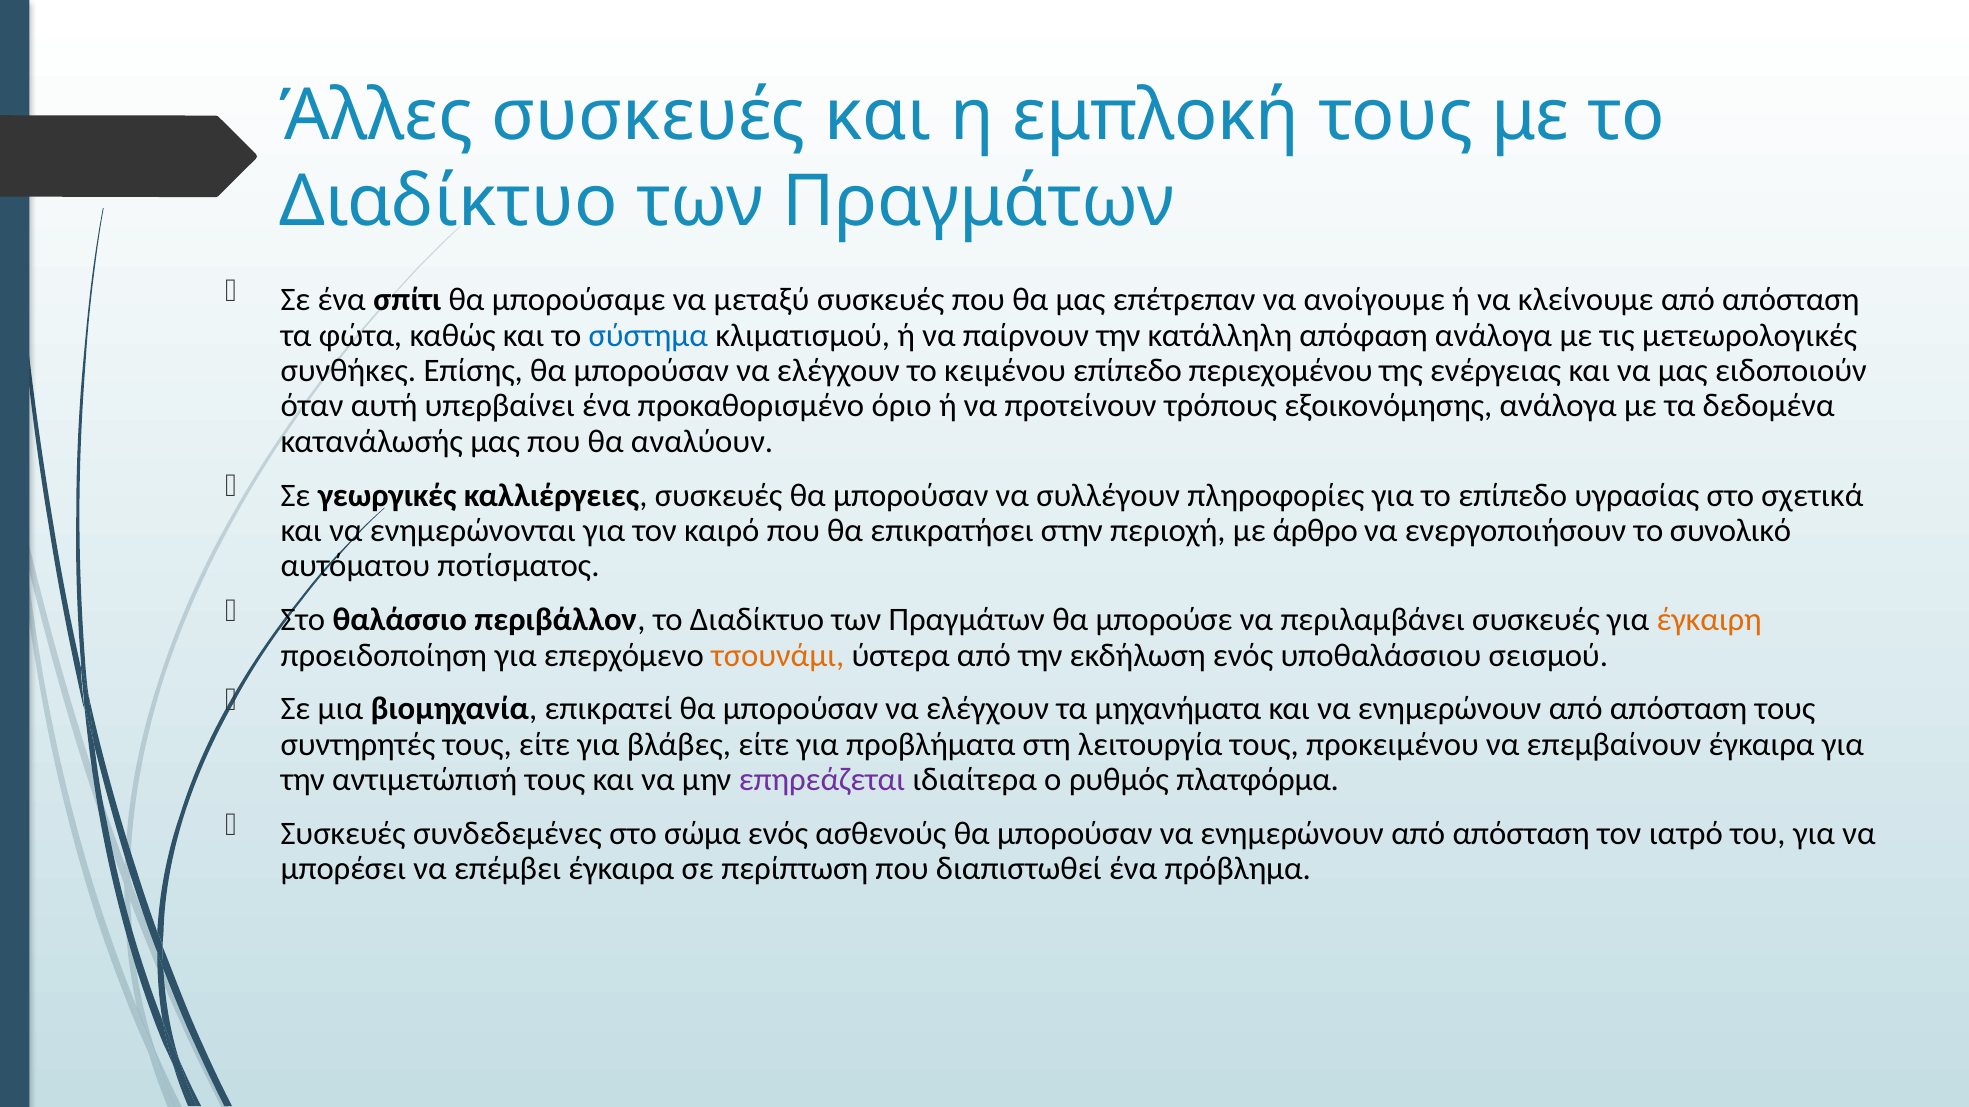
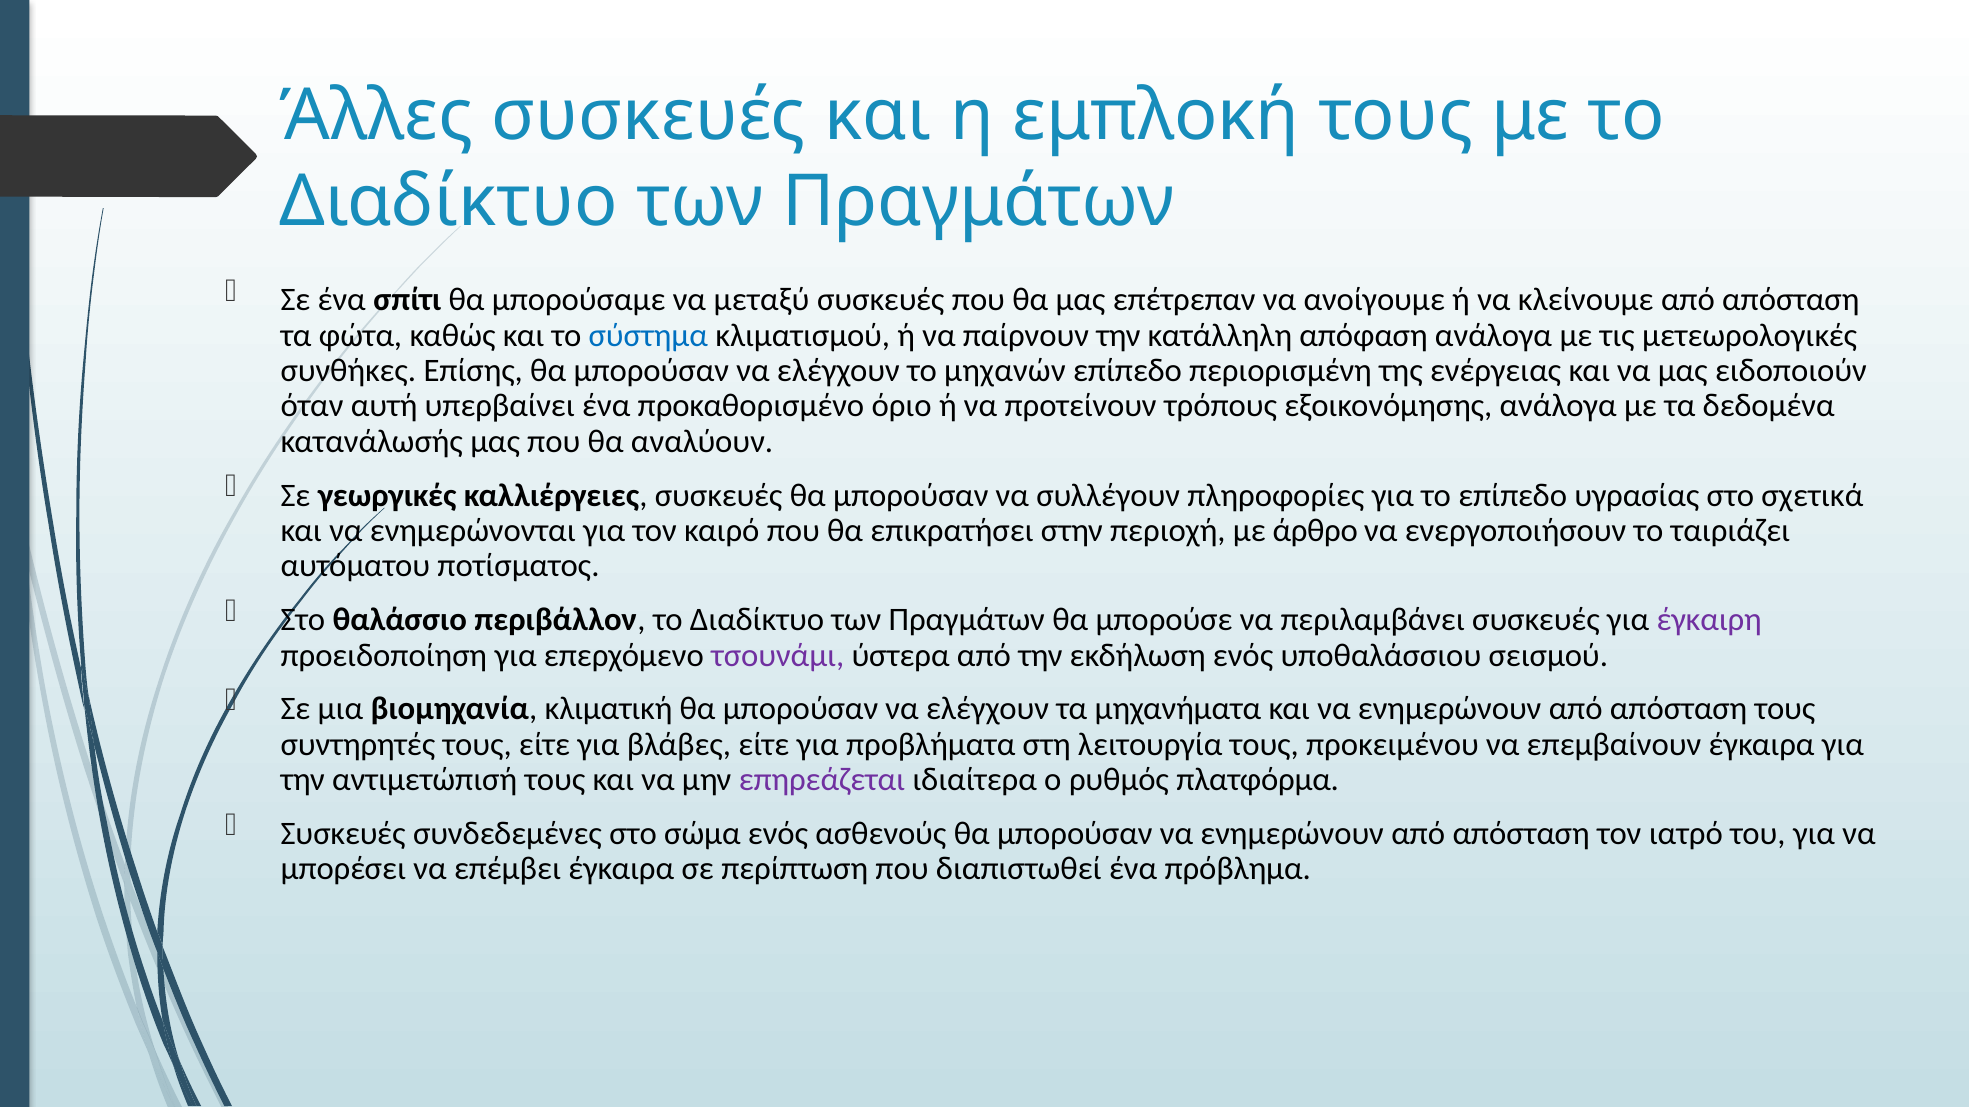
κειμένου: κειμένου -> μηχανών
περιεχομένου: περιεχομένου -> περιορισμένη
συνολικό: συνολικό -> ταιριάζει
έγκαιρη colour: orange -> purple
τσουνάμι colour: orange -> purple
επικρατεί: επικρατεί -> κλιματική
